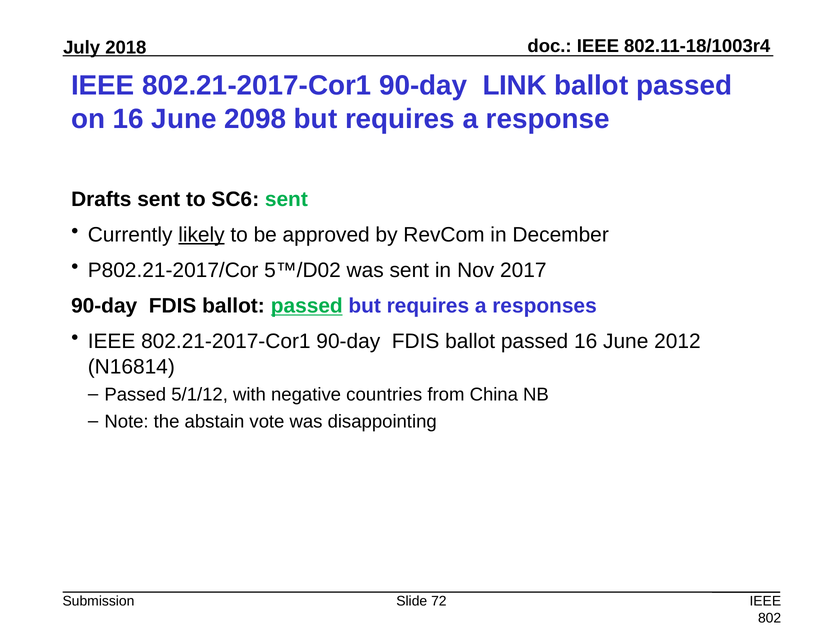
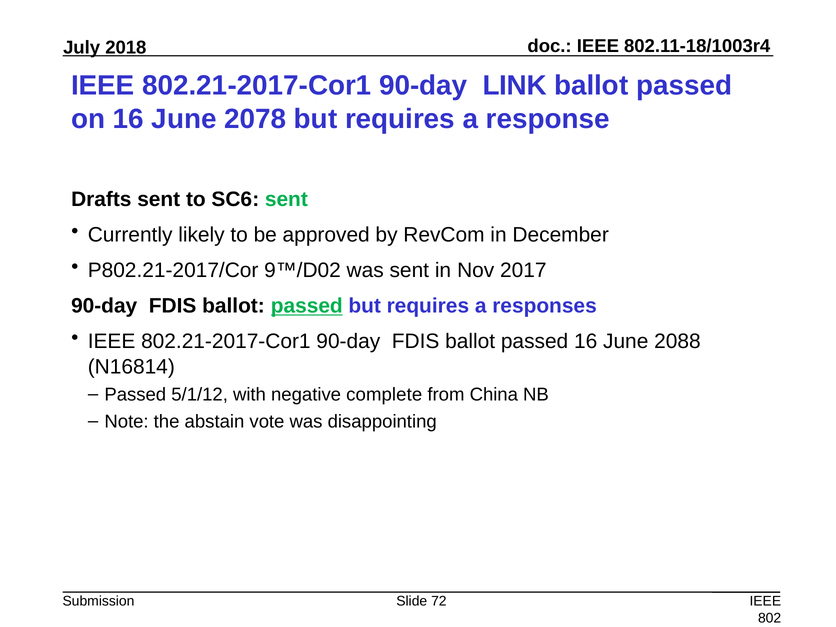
2098: 2098 -> 2078
likely underline: present -> none
5™/D02: 5™/D02 -> 9™/D02
2012: 2012 -> 2088
countries: countries -> complete
